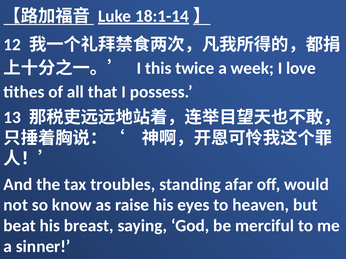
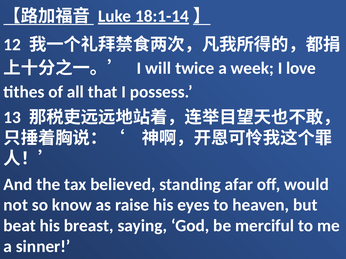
this: this -> will
troubles: troubles -> believed
